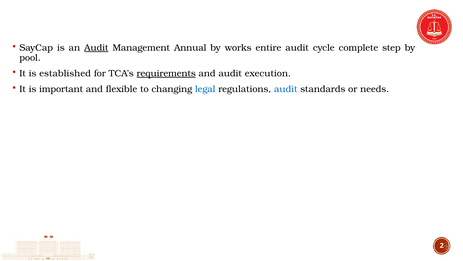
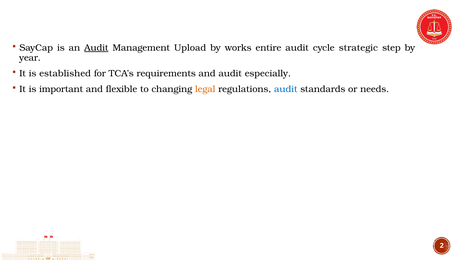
Annual: Annual -> Upload
complete: complete -> strategic
pool: pool -> year
requirements underline: present -> none
execution: execution -> especially
legal colour: blue -> orange
